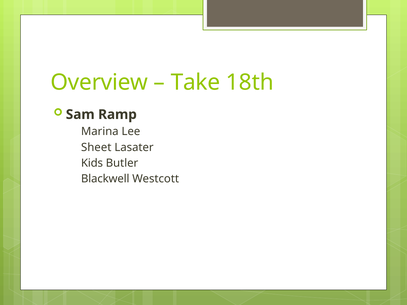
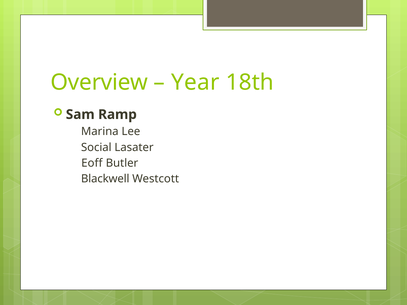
Take: Take -> Year
Sheet: Sheet -> Social
Kids: Kids -> Eoff
